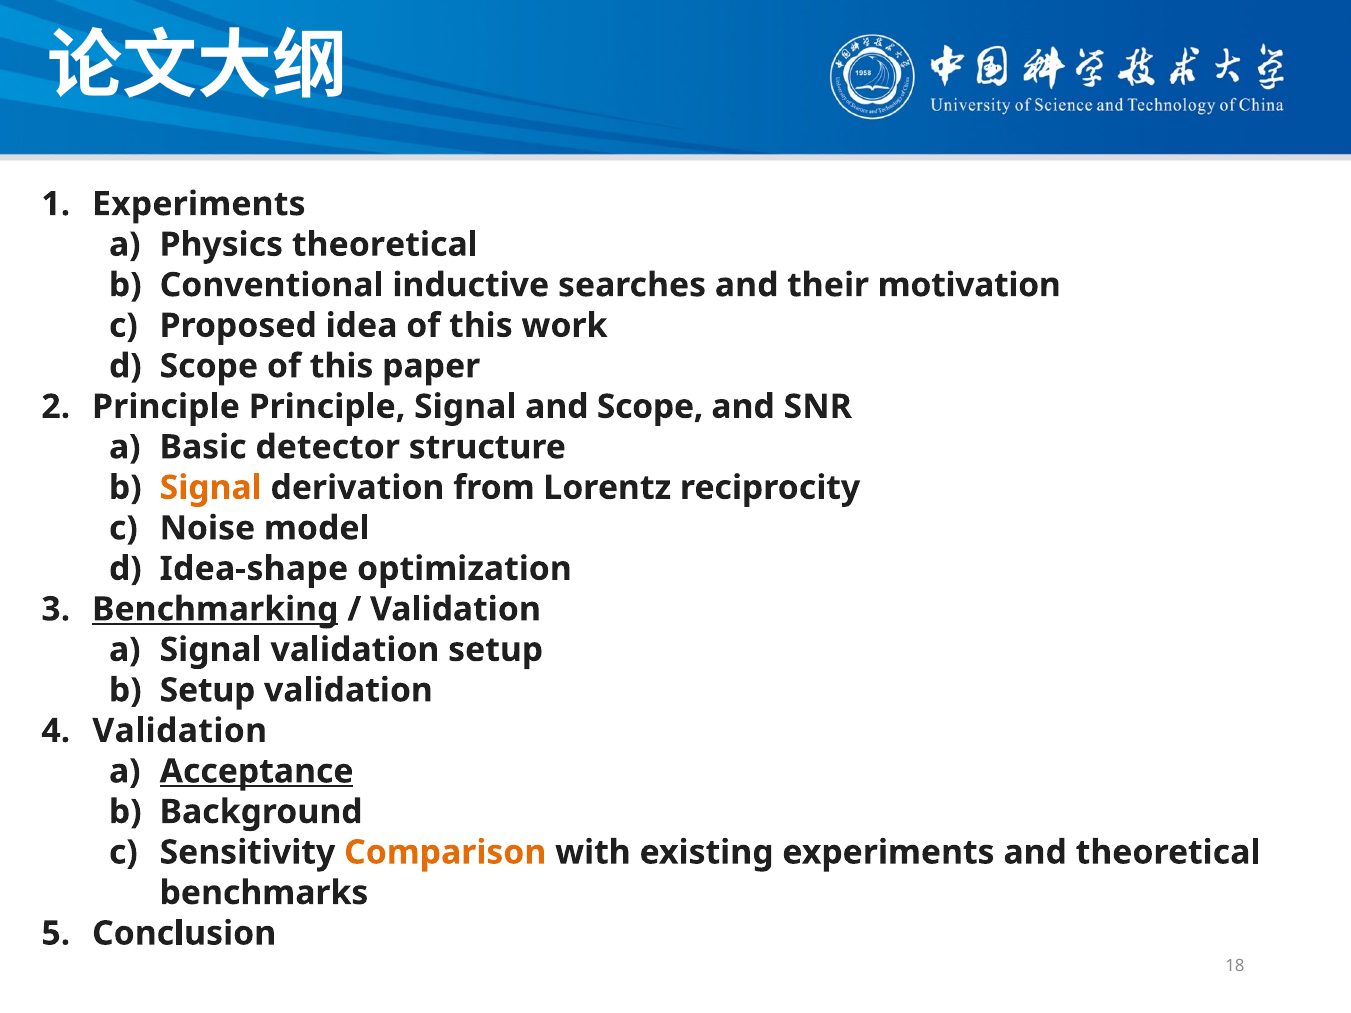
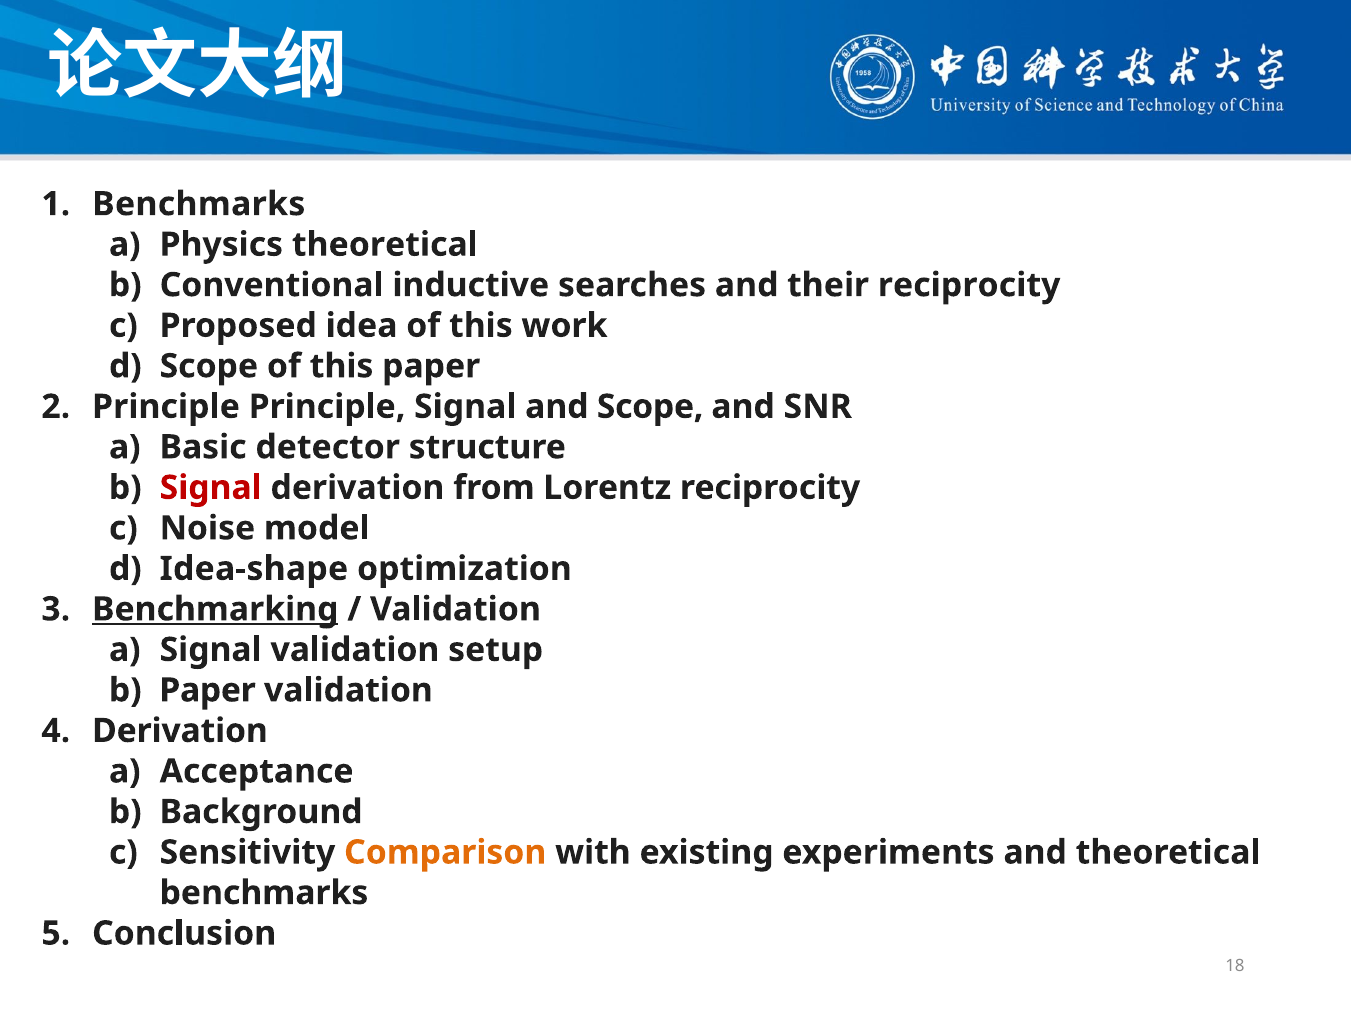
Experiments at (199, 204): Experiments -> Benchmarks
their motivation: motivation -> reciprocity
Signal at (211, 488) colour: orange -> red
Setup at (208, 690): Setup -> Paper
Validation at (180, 731): Validation -> Derivation
Acceptance underline: present -> none
